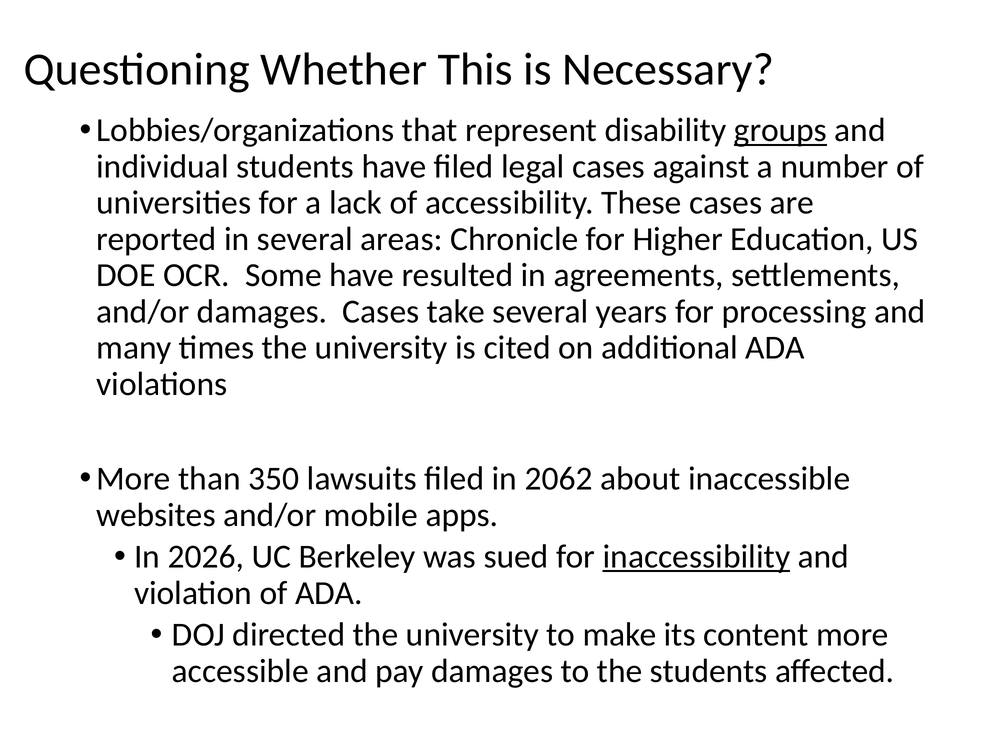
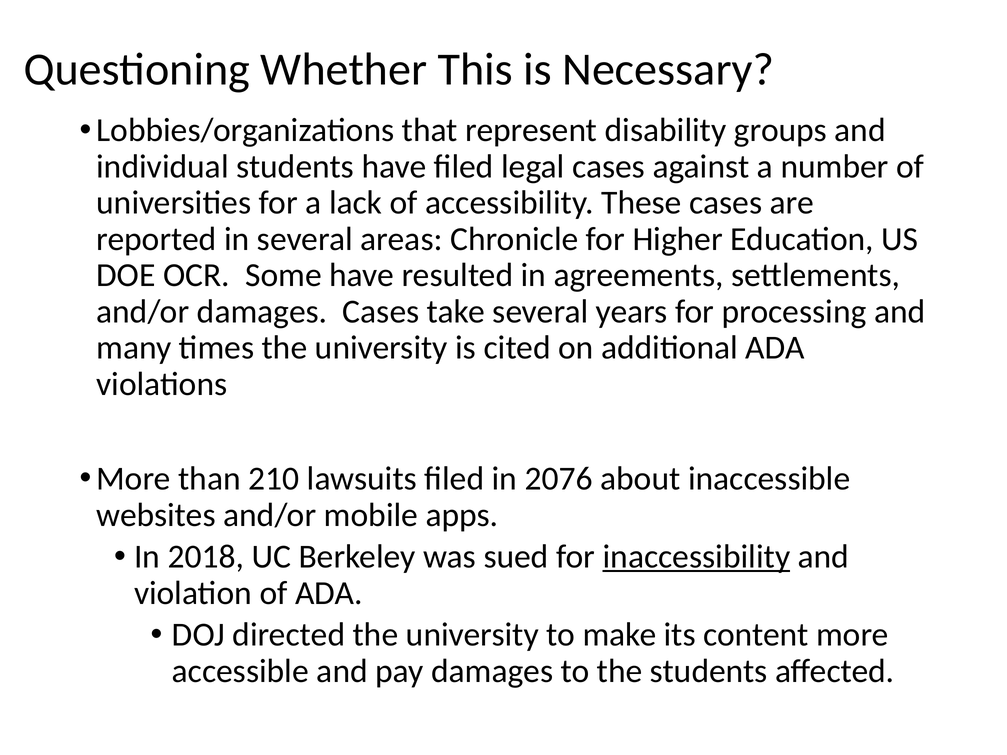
groups underline: present -> none
350: 350 -> 210
2062: 2062 -> 2076
2026: 2026 -> 2018
